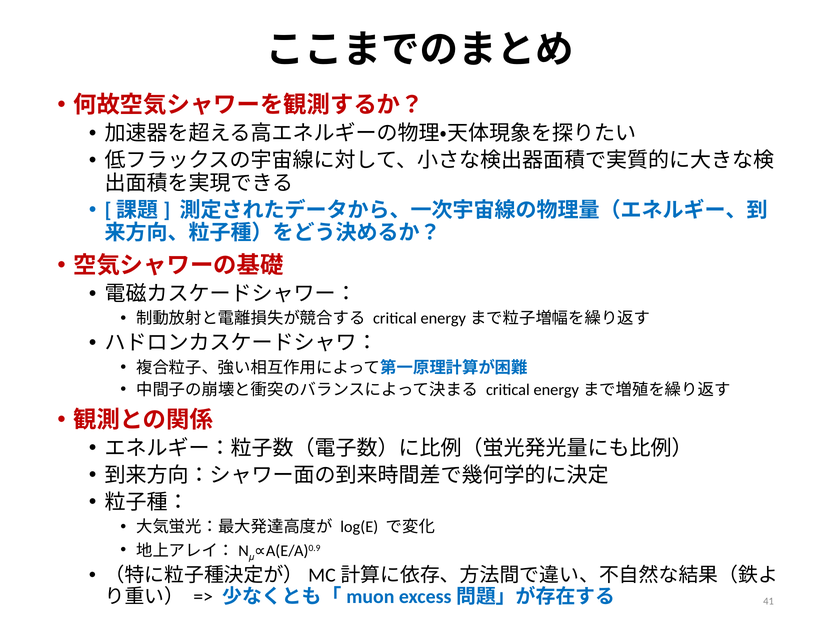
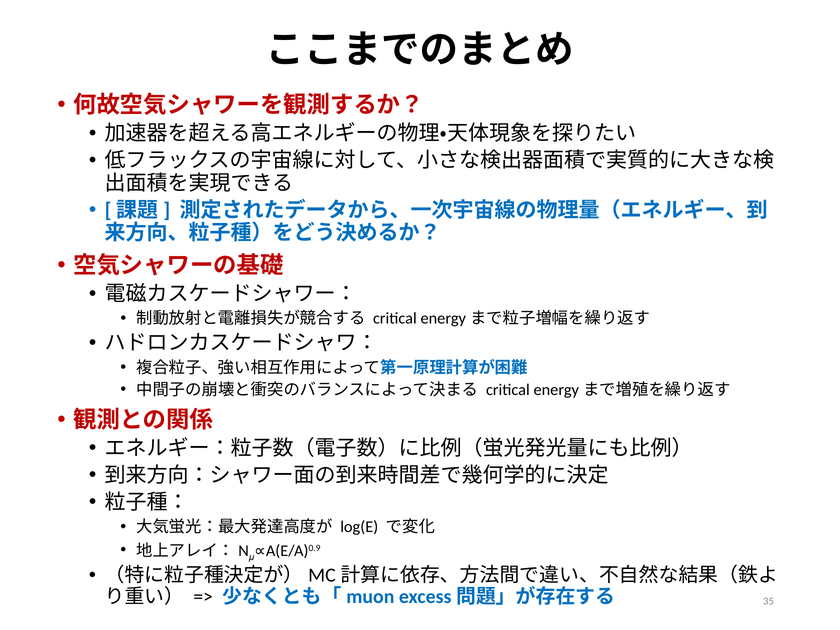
41: 41 -> 35
